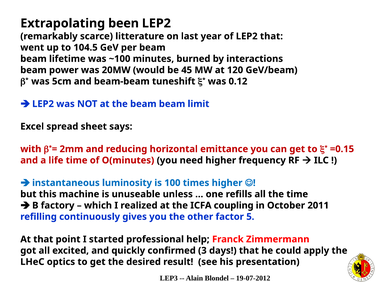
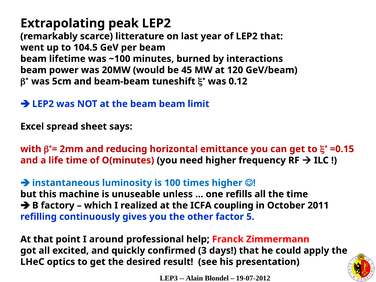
been: been -> peak
started: started -> around
